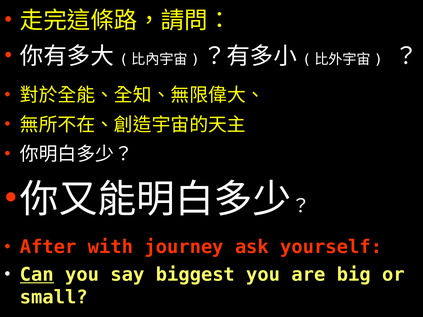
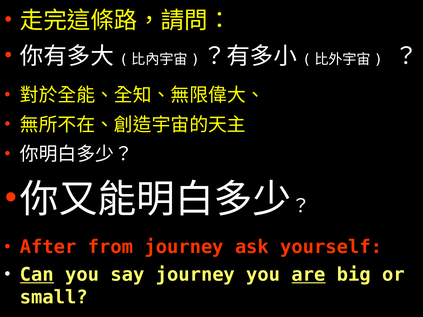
with: with -> from
say biggest: biggest -> journey
are underline: none -> present
